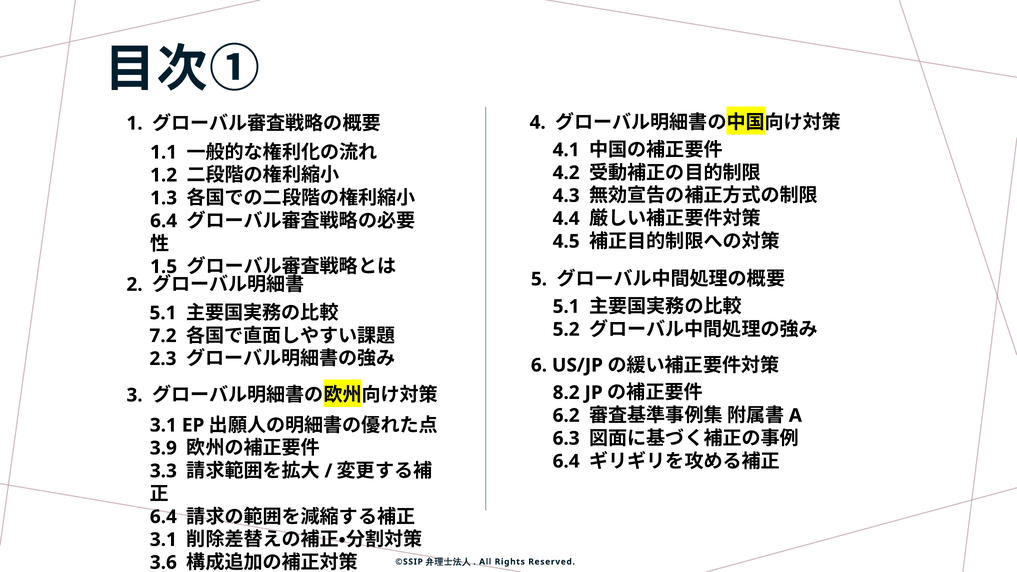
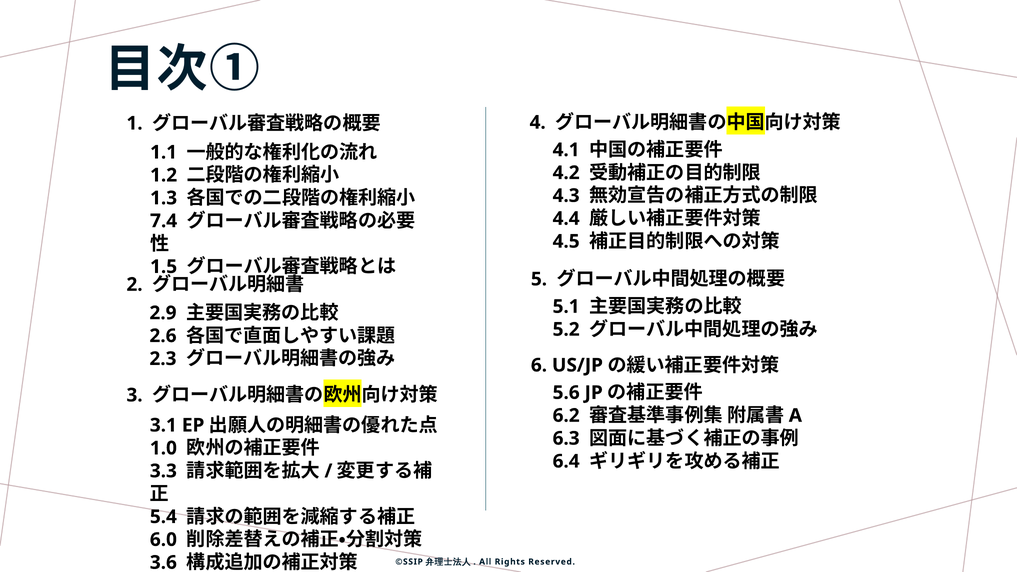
6.4 at (164, 221): 6.4 -> 7.4
5.1 at (163, 313): 5.1 -> 2.9
7.2: 7.2 -> 2.6
8.2: 8.2 -> 5.6
3.9: 3.9 -> 1.0
6.4 at (163, 517): 6.4 -> 5.4
3.1 at (163, 540): 3.1 -> 6.0
